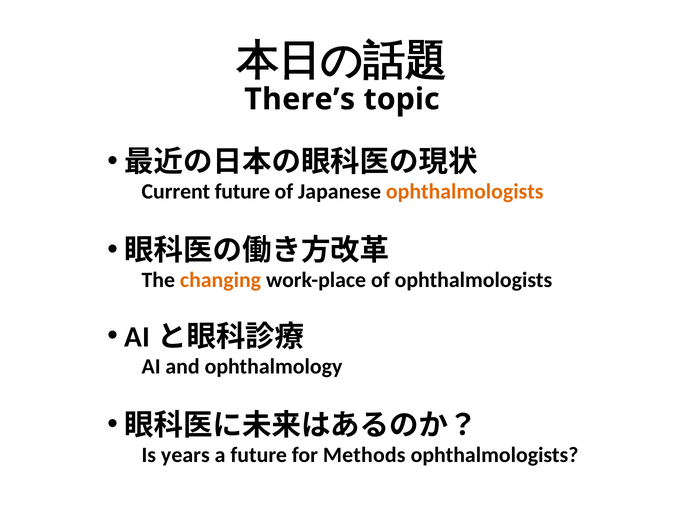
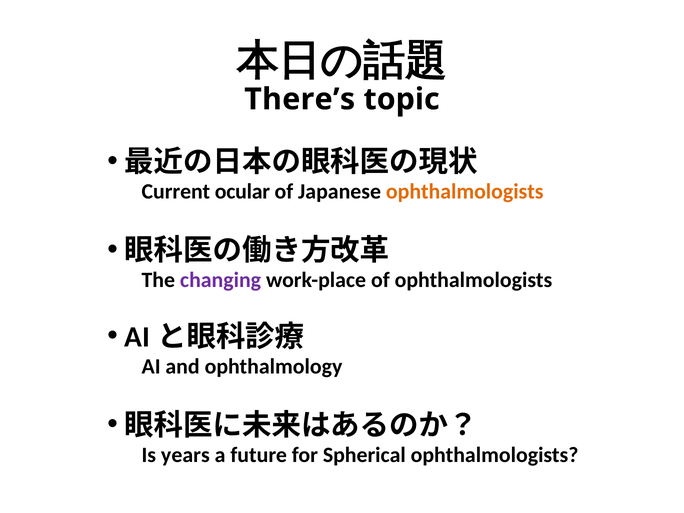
Current future: future -> ocular
changing colour: orange -> purple
Methods: Methods -> Spherical
